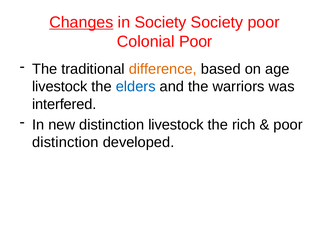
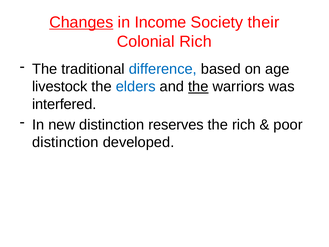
in Society: Society -> Income
Society poor: poor -> their
Colonial Poor: Poor -> Rich
difference colour: orange -> blue
the at (198, 87) underline: none -> present
distinction livestock: livestock -> reserves
